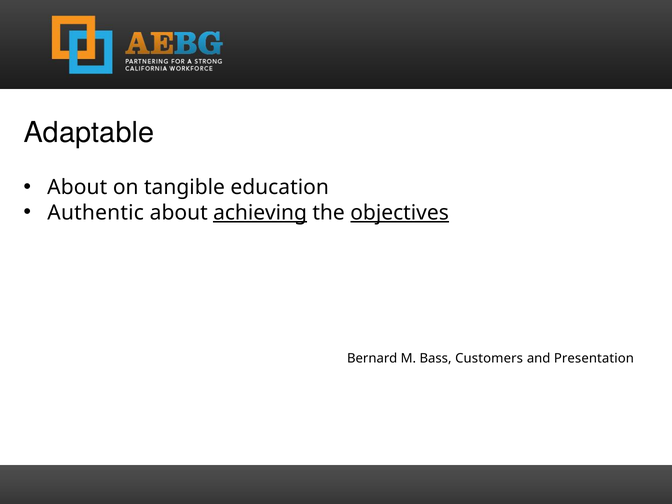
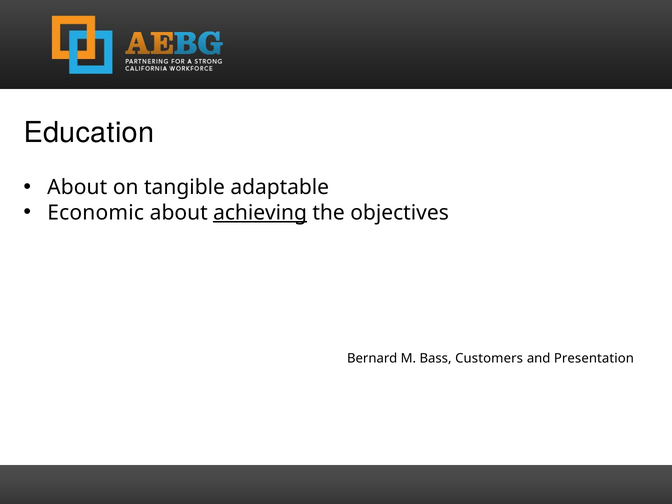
Adaptable: Adaptable -> Education
education: education -> adaptable
Authentic: Authentic -> Economic
objectives underline: present -> none
